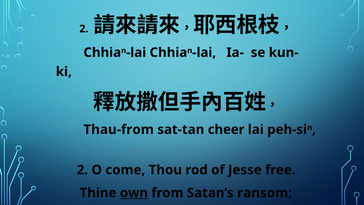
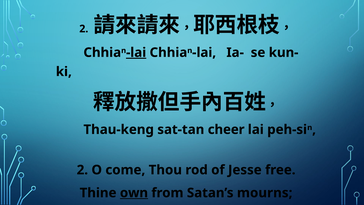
lai at (136, 52) underline: none -> present
Thau-from: Thau-from -> Thau-keng
ransom: ransom -> mourns
